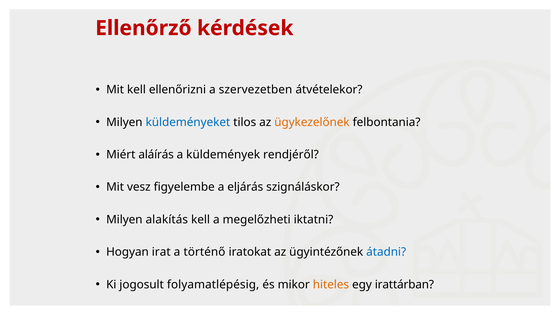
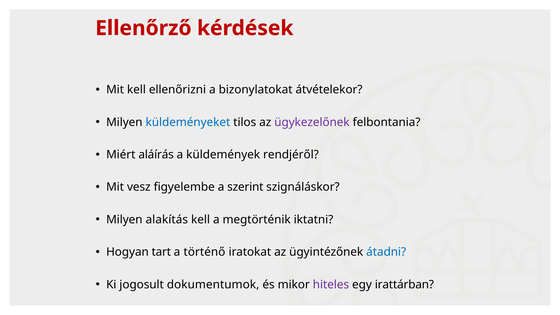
szervezetben: szervezetben -> bizonylatokat
ügykezelőnek colour: orange -> purple
eljárás: eljárás -> szerint
megelőzheti: megelőzheti -> megtörténik
irat: irat -> tart
folyamatlépésig: folyamatlépésig -> dokumentumok
hiteles colour: orange -> purple
